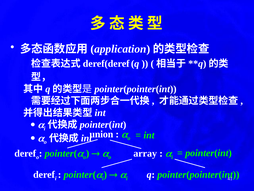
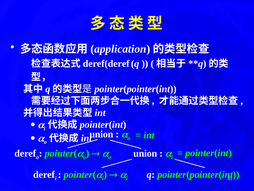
array at (145, 153): array -> union
